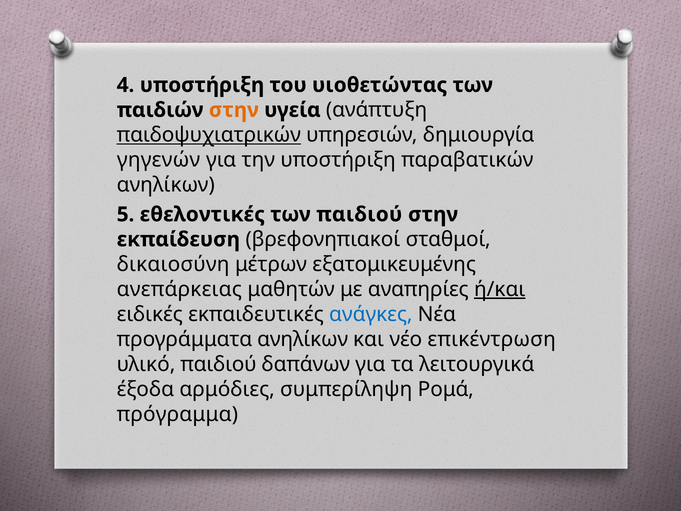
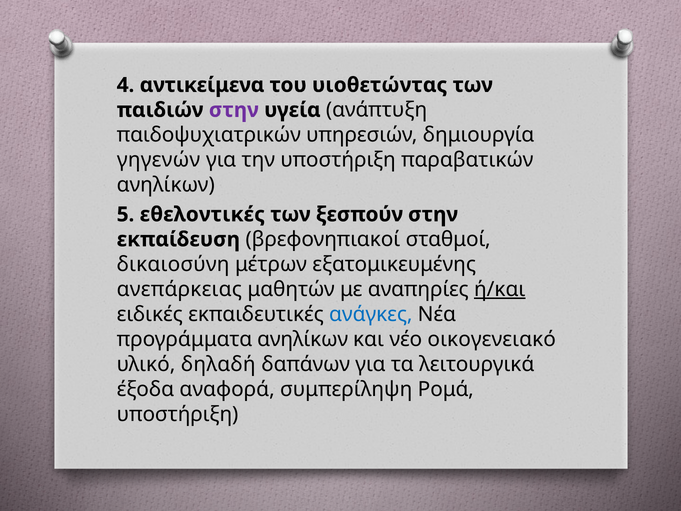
4 υποστήριξη: υποστήριξη -> αντικείμενα
στην at (234, 110) colour: orange -> purple
παιδοψυχιατρικών underline: present -> none
των παιδιού: παιδιού -> ξεσπούν
επικέντρωση: επικέντρωση -> οικογενειακό
υλικό παιδιού: παιδιού -> δηλαδή
αρμόδιες: αρμόδιες -> αναφορά
πρόγραμμα at (177, 414): πρόγραμμα -> υποστήριξη
